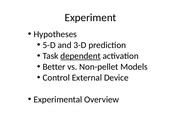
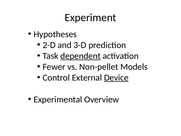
5-D: 5-D -> 2-D
Better: Better -> Fewer
Device underline: none -> present
